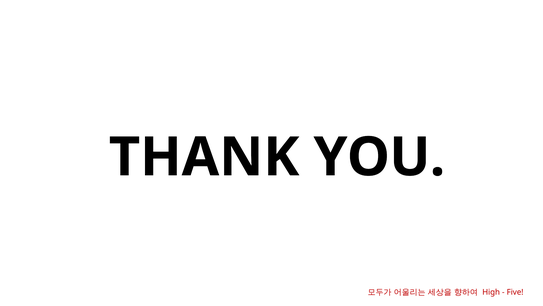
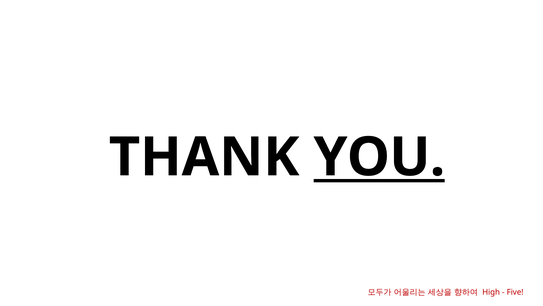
YOU underline: none -> present
